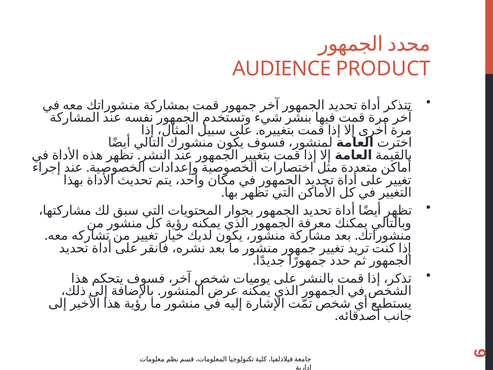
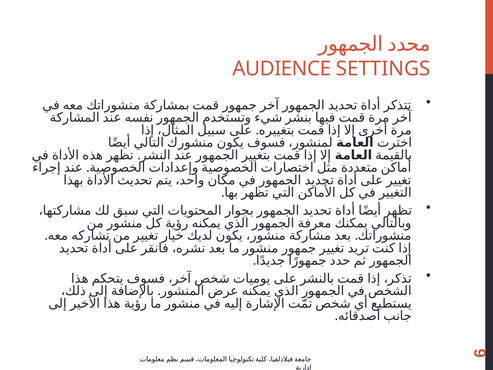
PRODUCT: PRODUCT -> SETTINGS
